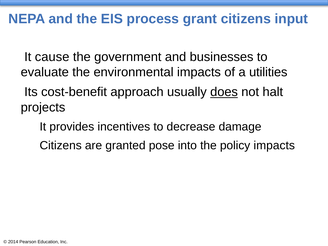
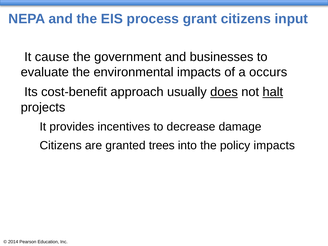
utilities: utilities -> occurs
halt underline: none -> present
pose: pose -> trees
